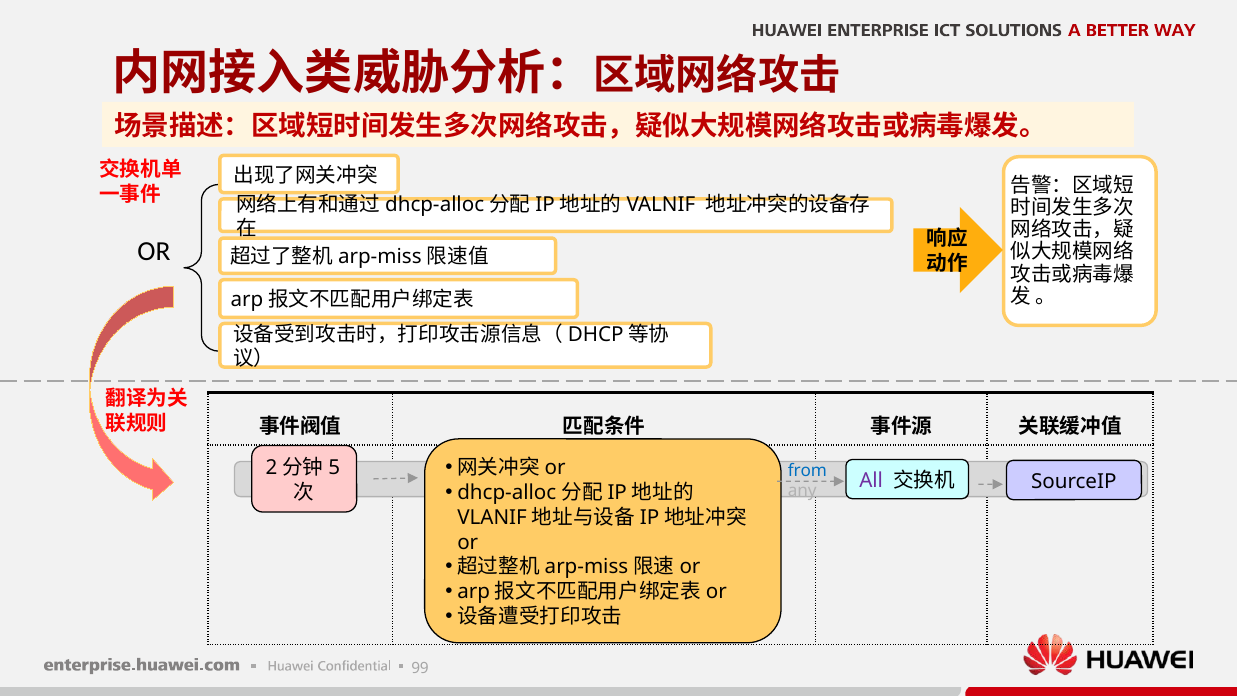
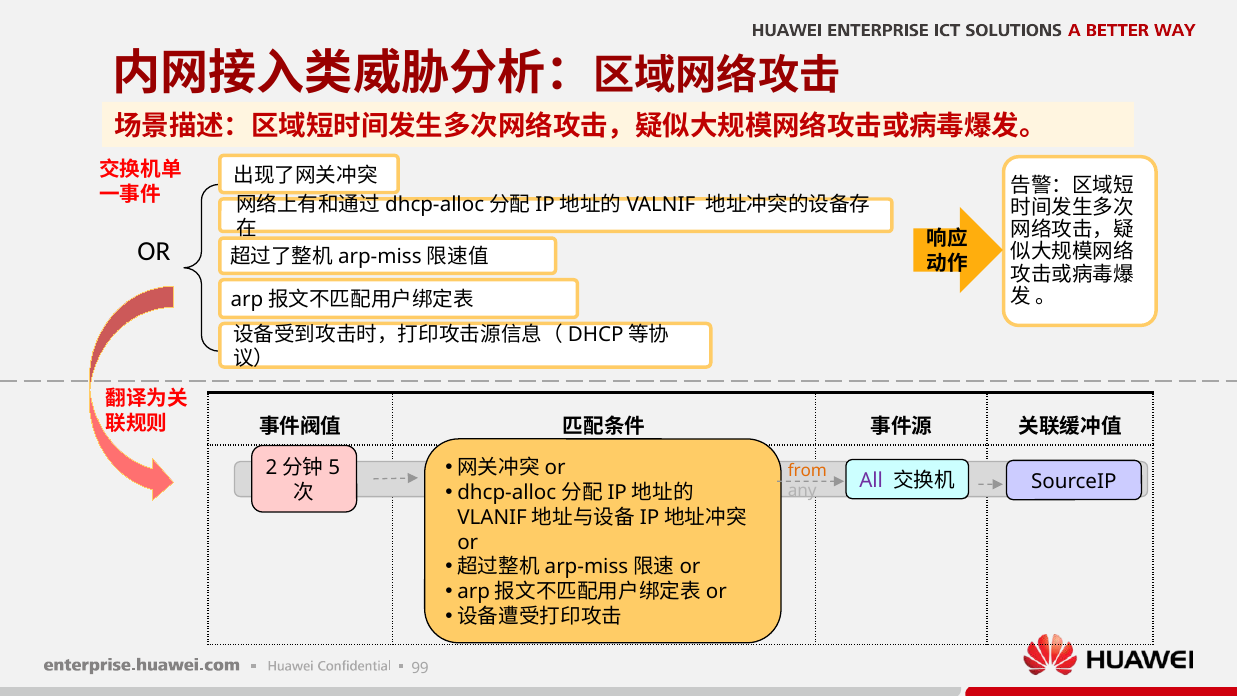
from colour: blue -> orange
